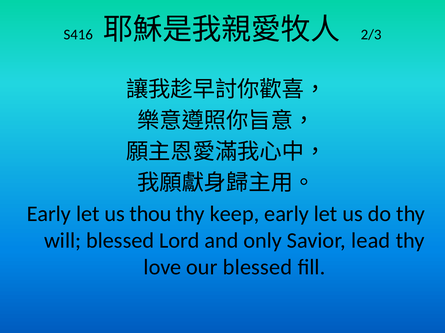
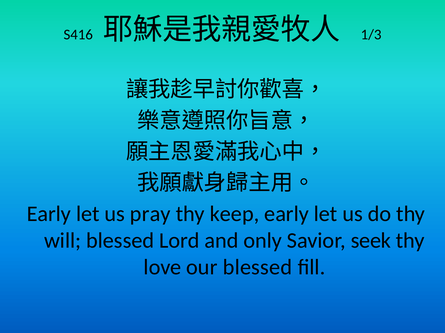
2/3: 2/3 -> 1/3
thou: thou -> pray
lead: lead -> seek
